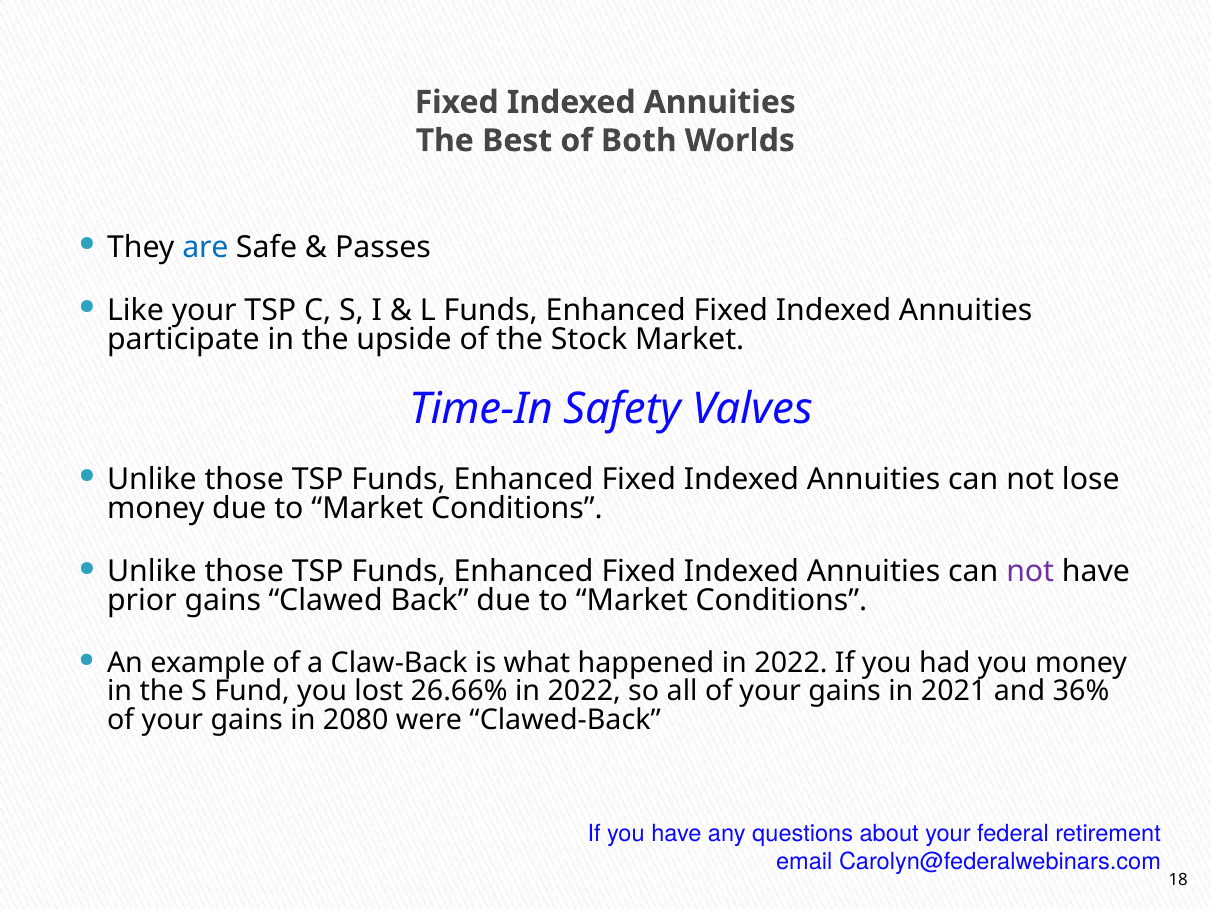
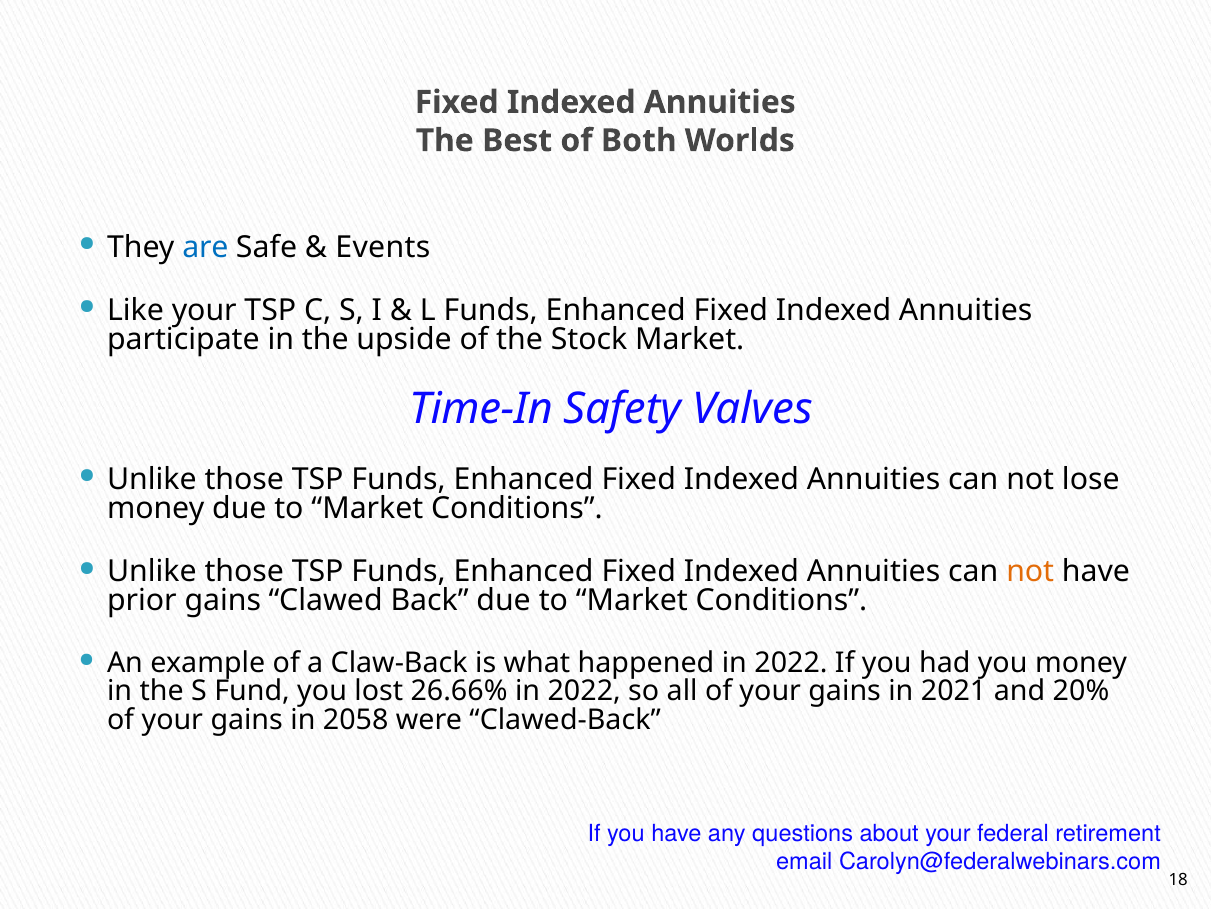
Passes: Passes -> Events
not at (1030, 571) colour: purple -> orange
36%: 36% -> 20%
2080: 2080 -> 2058
